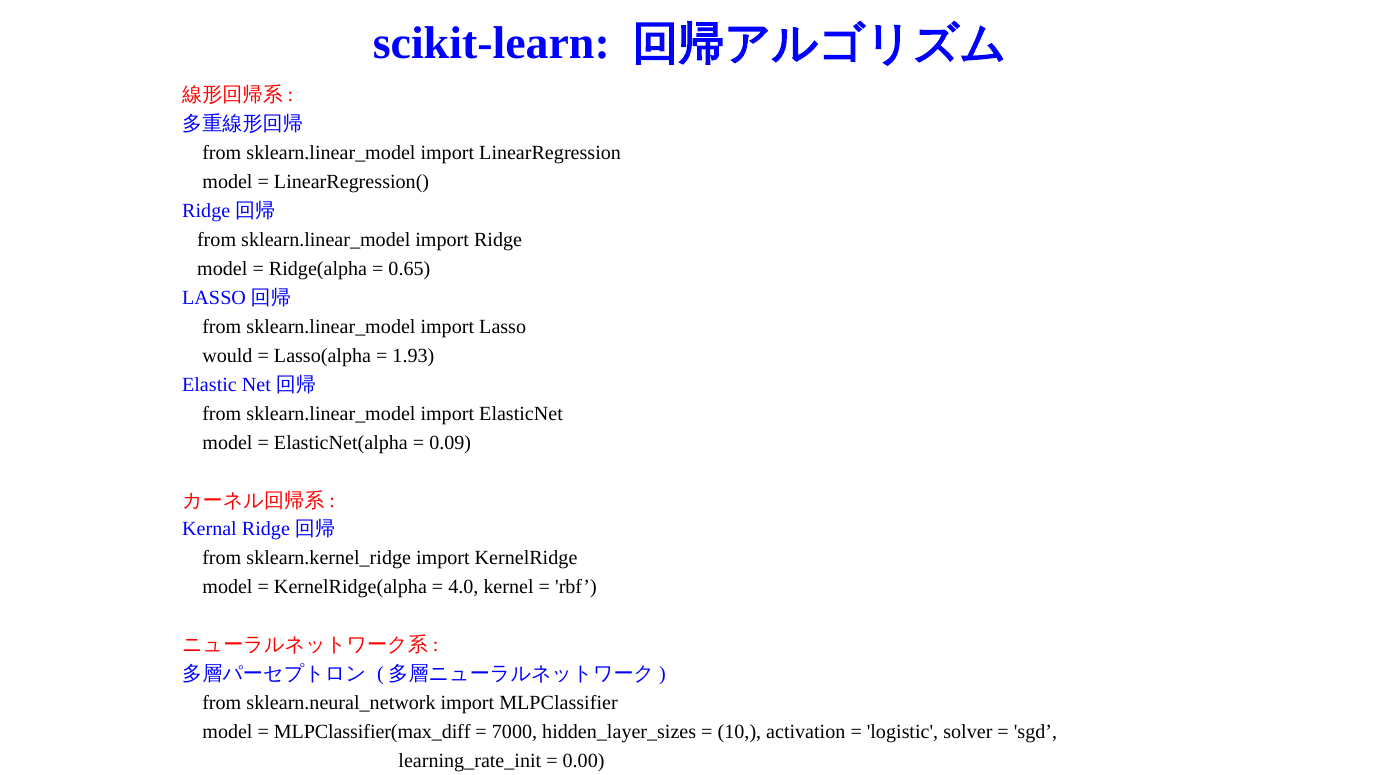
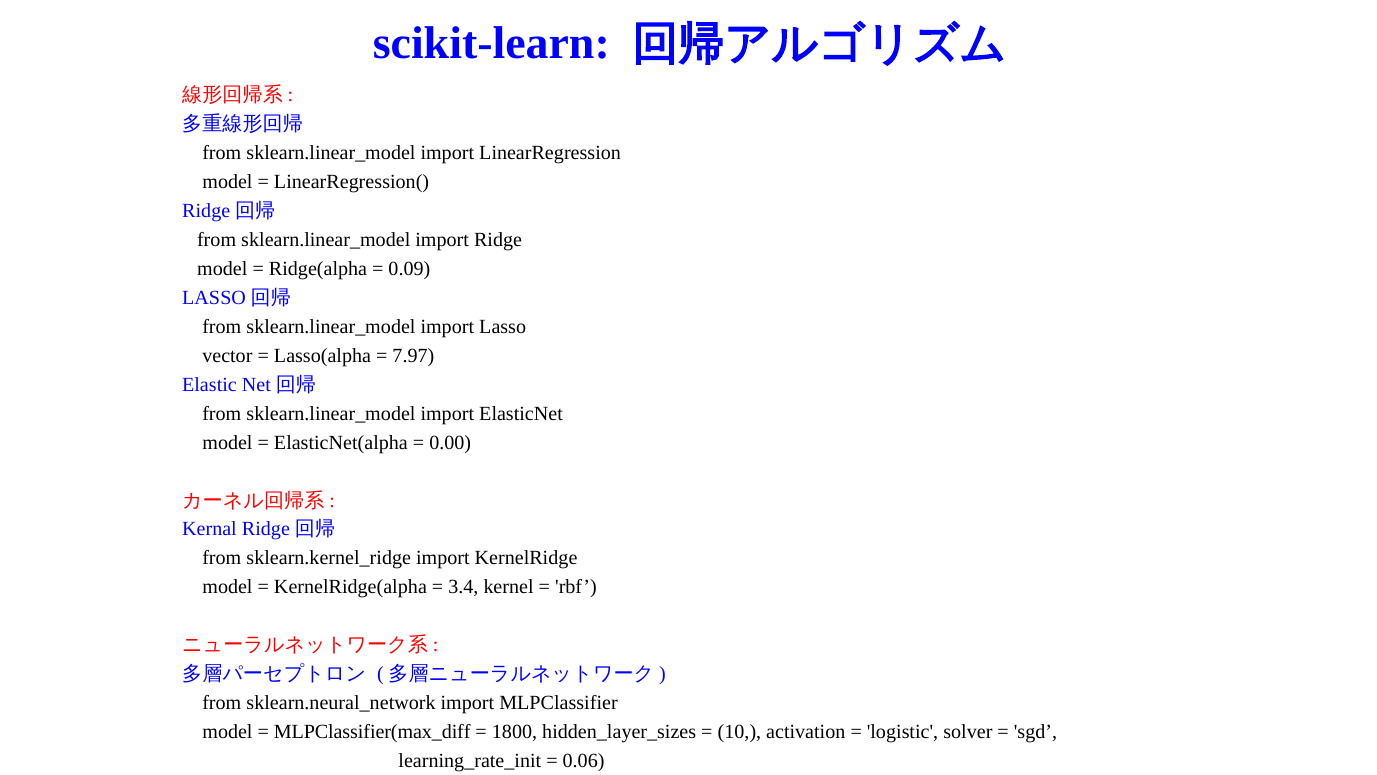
0.65: 0.65 -> 0.09
would: would -> vector
1.93: 1.93 -> 7.97
0.09: 0.09 -> 0.00
4.0: 4.0 -> 3.4
7000: 7000 -> 1800
0.00: 0.00 -> 0.06
